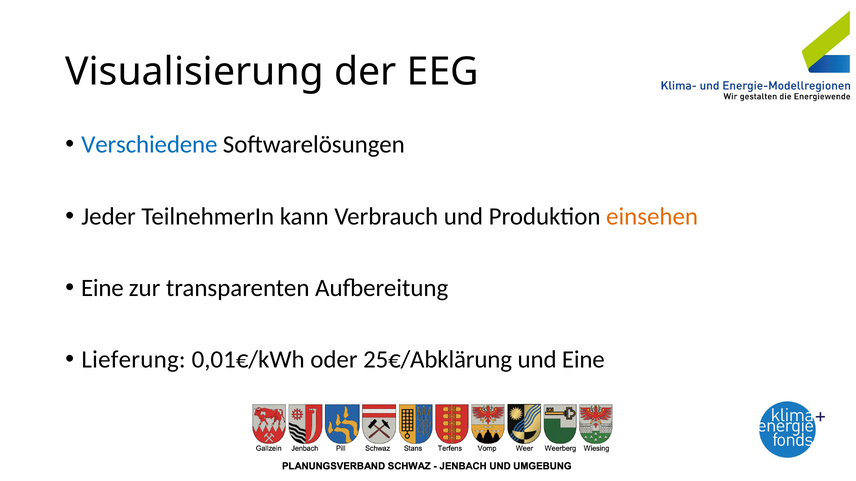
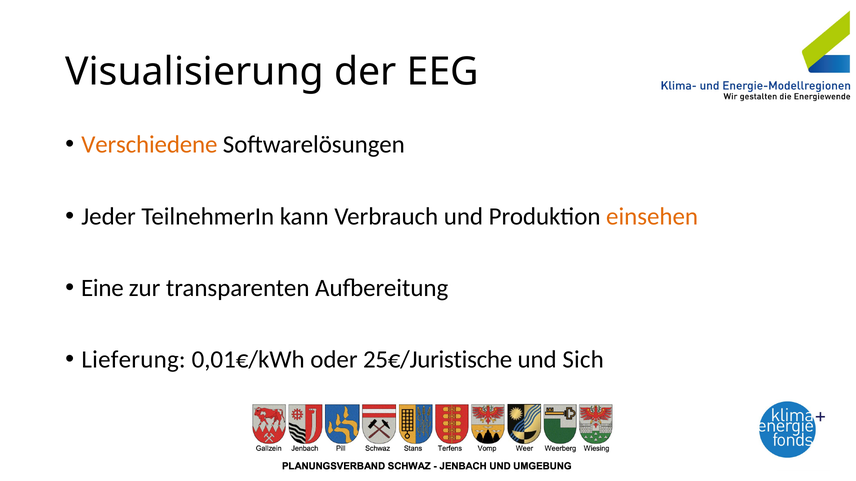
Verschiedene colour: blue -> orange
25€/Abklärung: 25€/Abklärung -> 25€/Juristische
und Eine: Eine -> Sich
